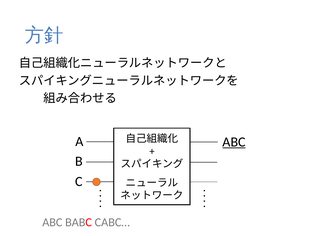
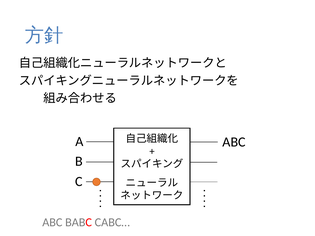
ABC at (234, 142) underline: present -> none
